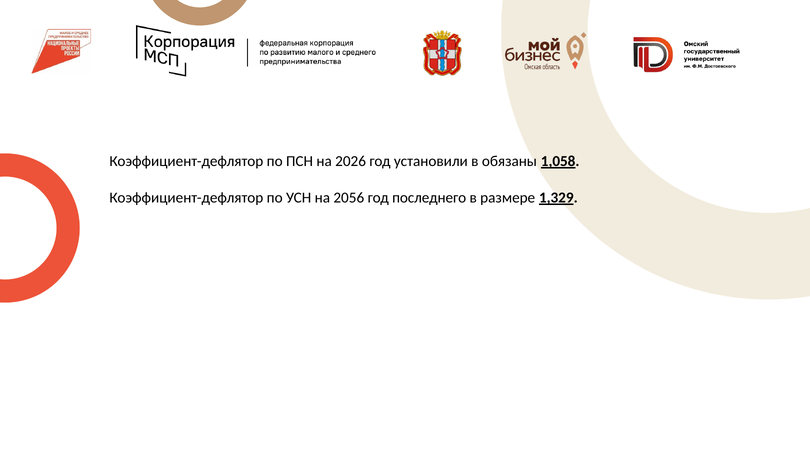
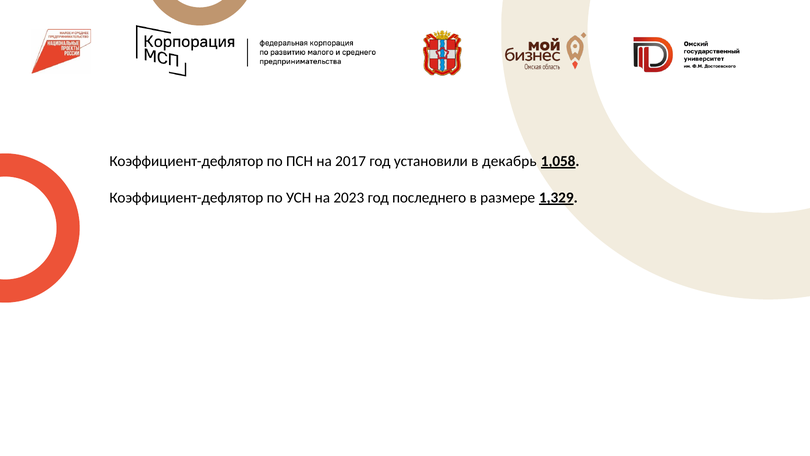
2026: 2026 -> 2017
обязаны: обязаны -> декабрь
2056: 2056 -> 2023
